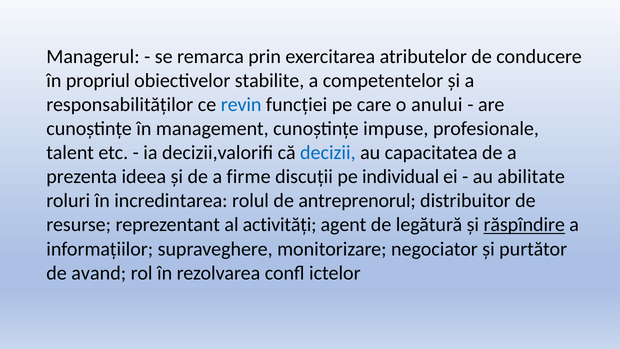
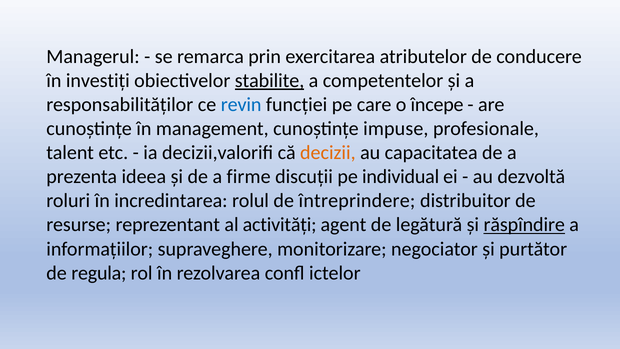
propriul: propriul -> investiţi
stabilite underline: none -> present
anului: anului -> începe
decizii colour: blue -> orange
abilitate: abilitate -> dezvoltă
antreprenorul: antreprenorul -> întreprindere
avand: avand -> regula
